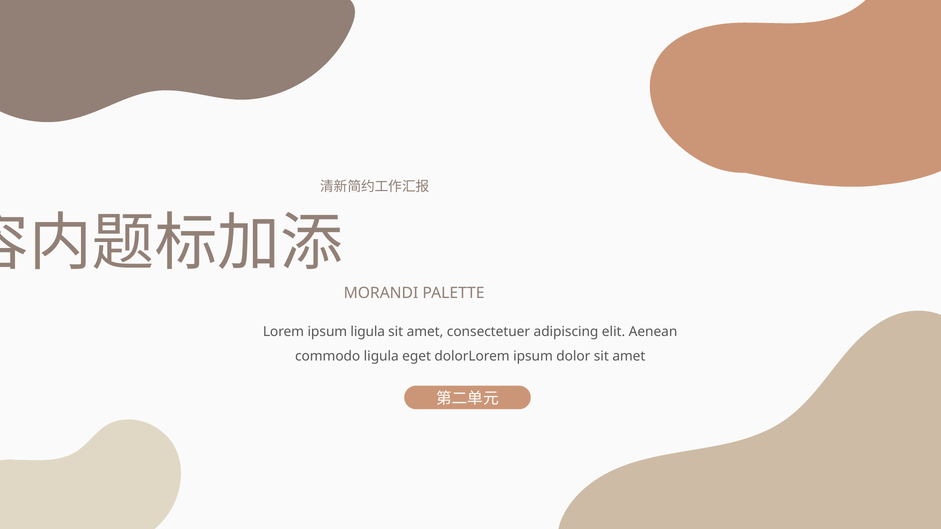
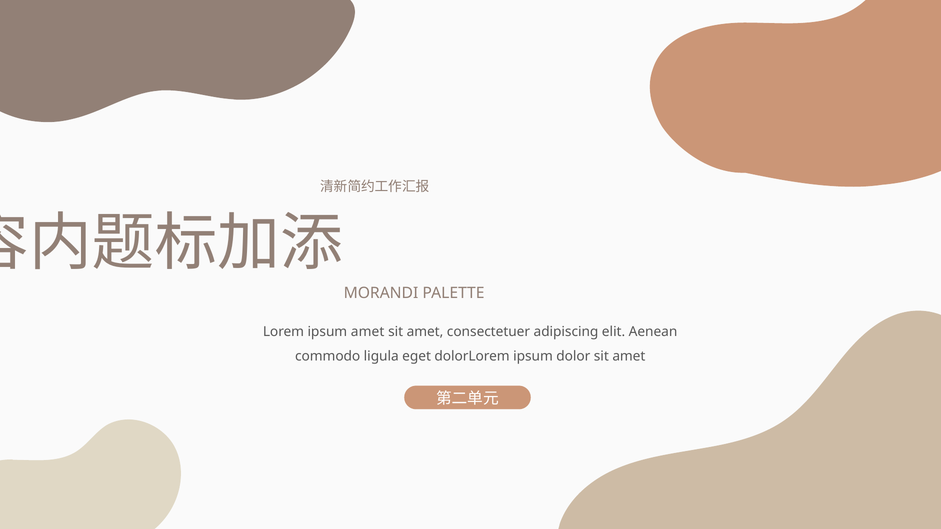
ipsum ligula: ligula -> amet
